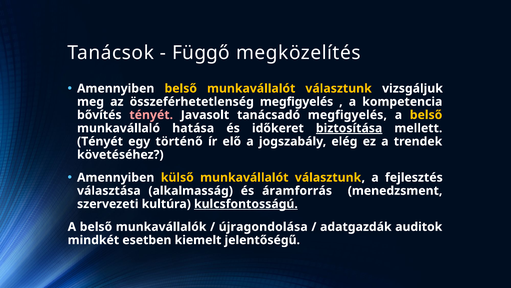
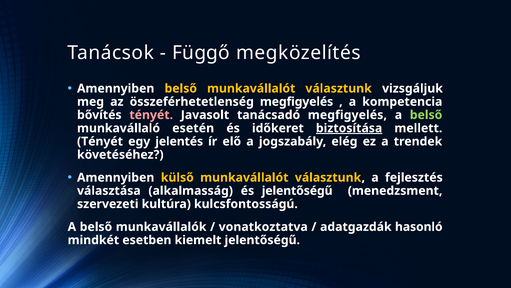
belső at (426, 115) colour: yellow -> light green
hatása: hatása -> esetén
történő: történő -> jelentés
és áramforrás: áramforrás -> jelentőségű
kulcsfontosságú underline: present -> none
újragondolása: újragondolása -> vonatkoztatva
auditok: auditok -> hasonló
